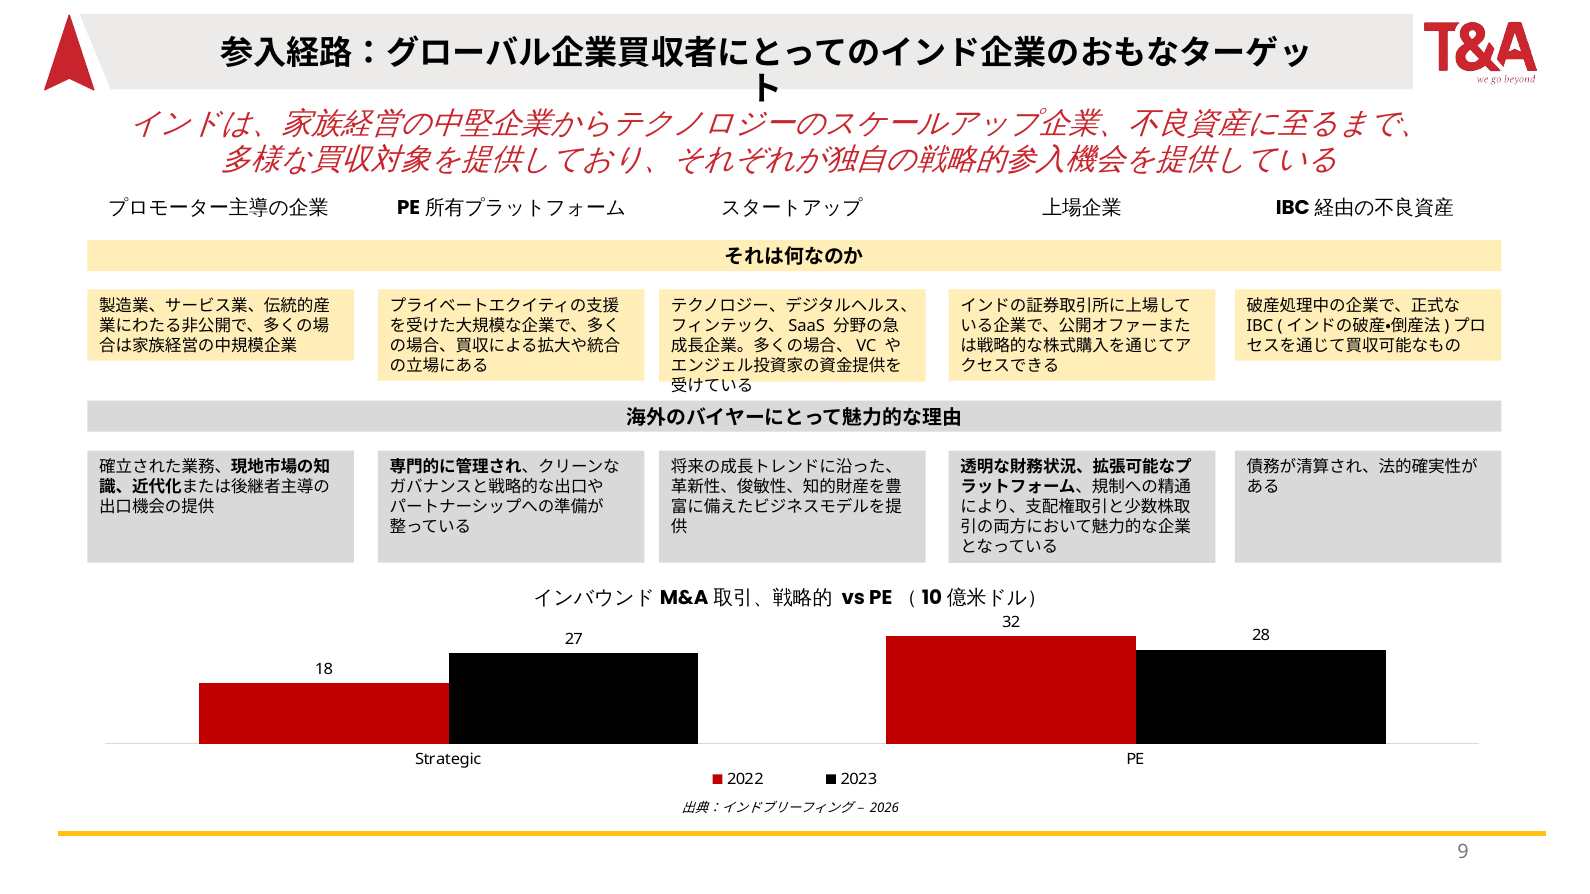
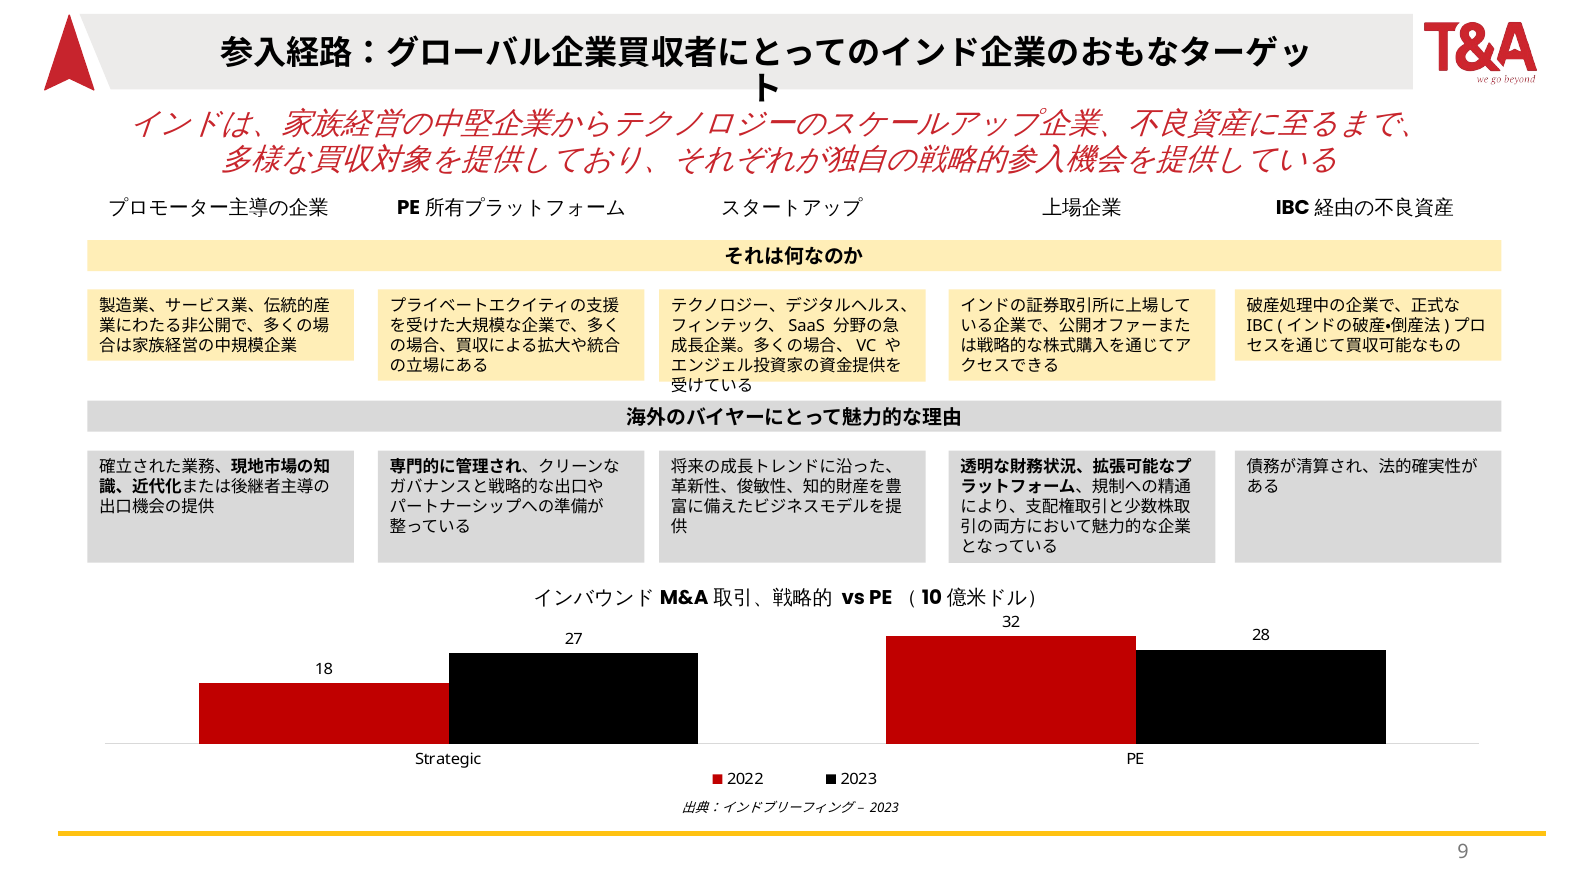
2026 at (884, 809): 2026 -> 2023
